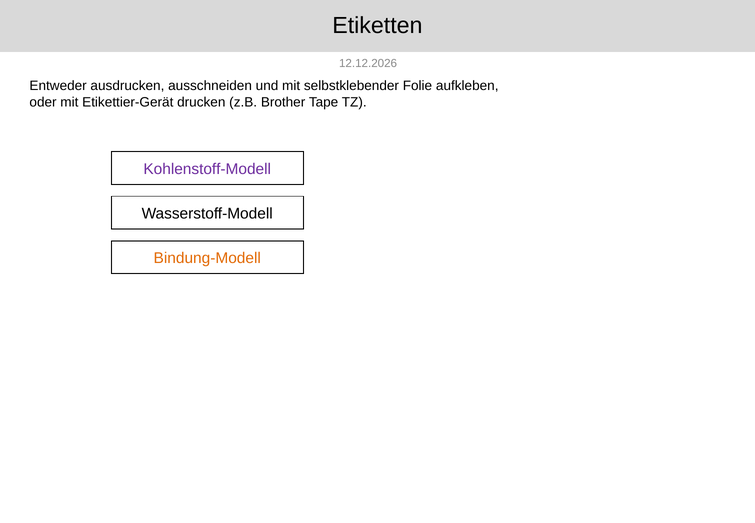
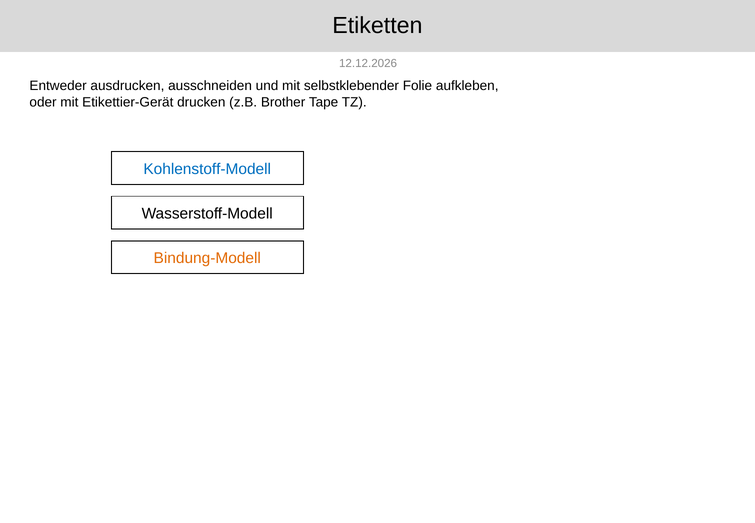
Kohlenstoff-Modell colour: purple -> blue
